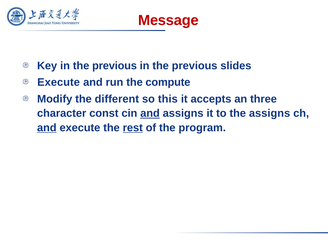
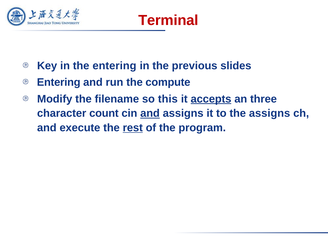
Message: Message -> Terminal
Key in the previous: previous -> entering
Execute at (59, 82): Execute -> Entering
different: different -> filename
accepts underline: none -> present
const: const -> count
and at (47, 128) underline: present -> none
